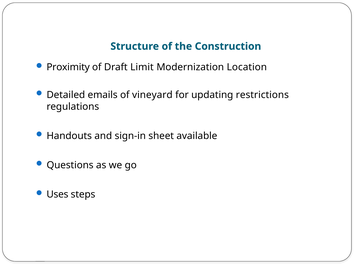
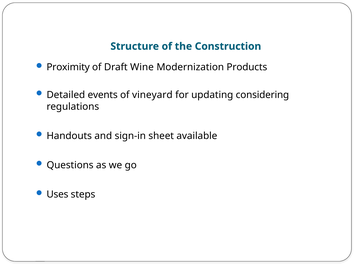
Limit: Limit -> Wine
Location: Location -> Products
emails: emails -> events
restrictions: restrictions -> considering
